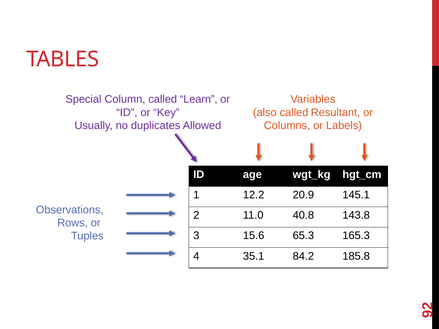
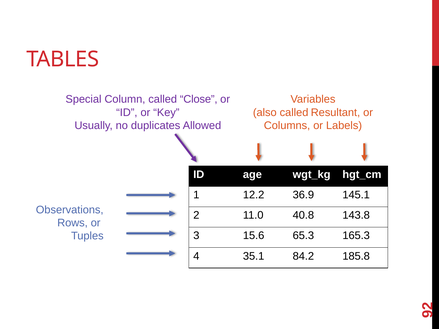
Learn: Learn -> Close
20.9: 20.9 -> 36.9
